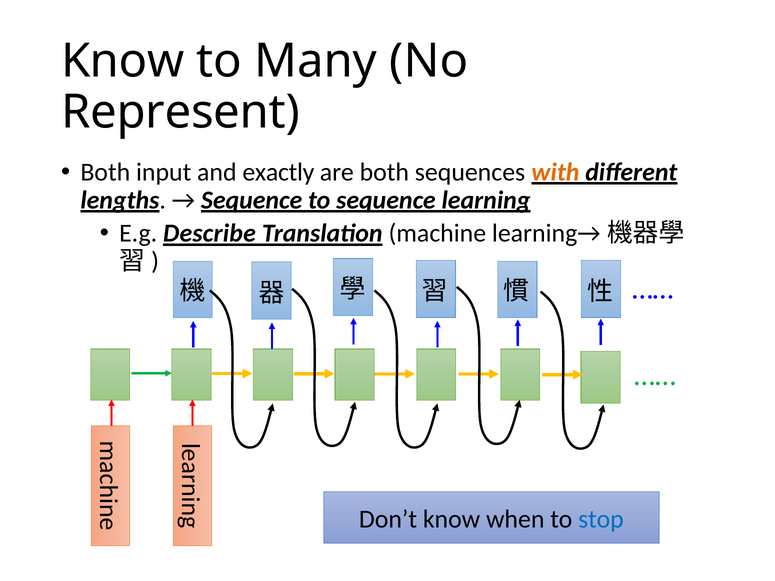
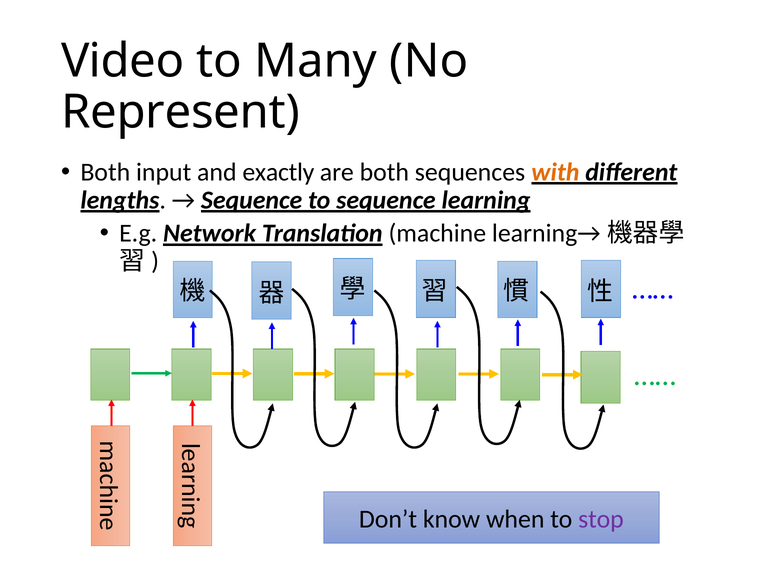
Know at (123, 61): Know -> Video
Describe: Describe -> Network
stop colour: blue -> purple
